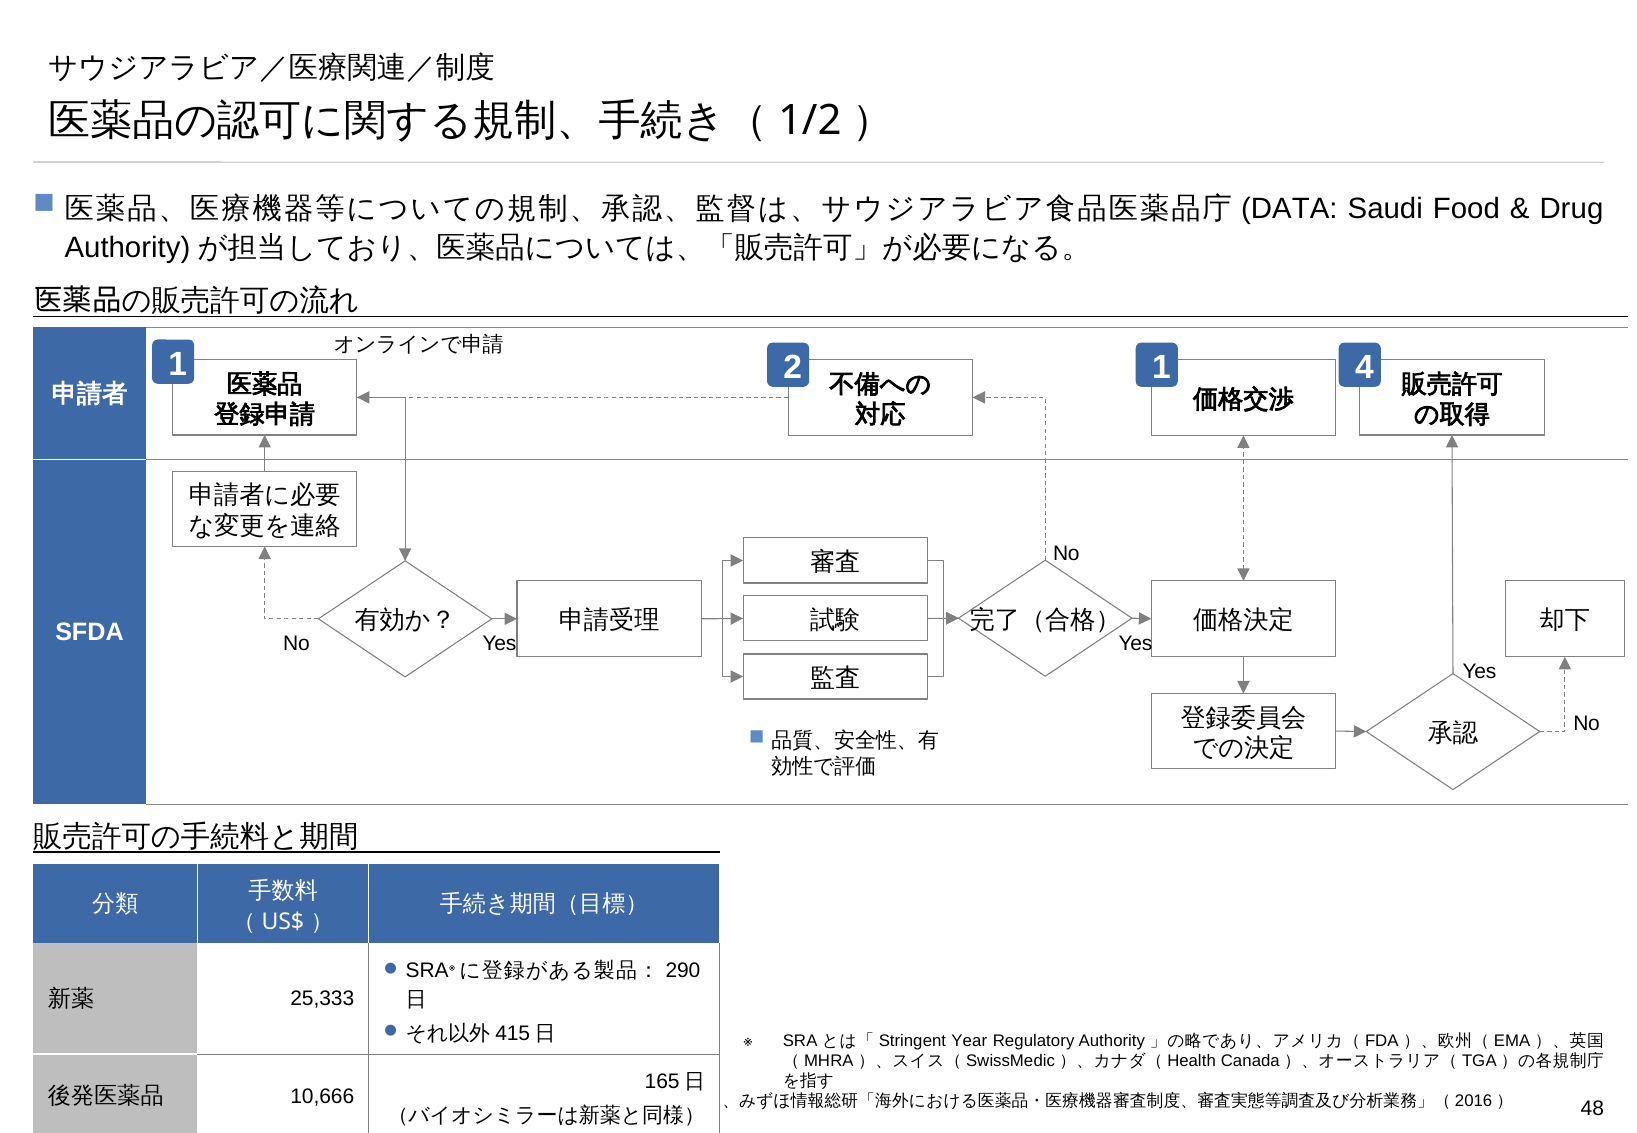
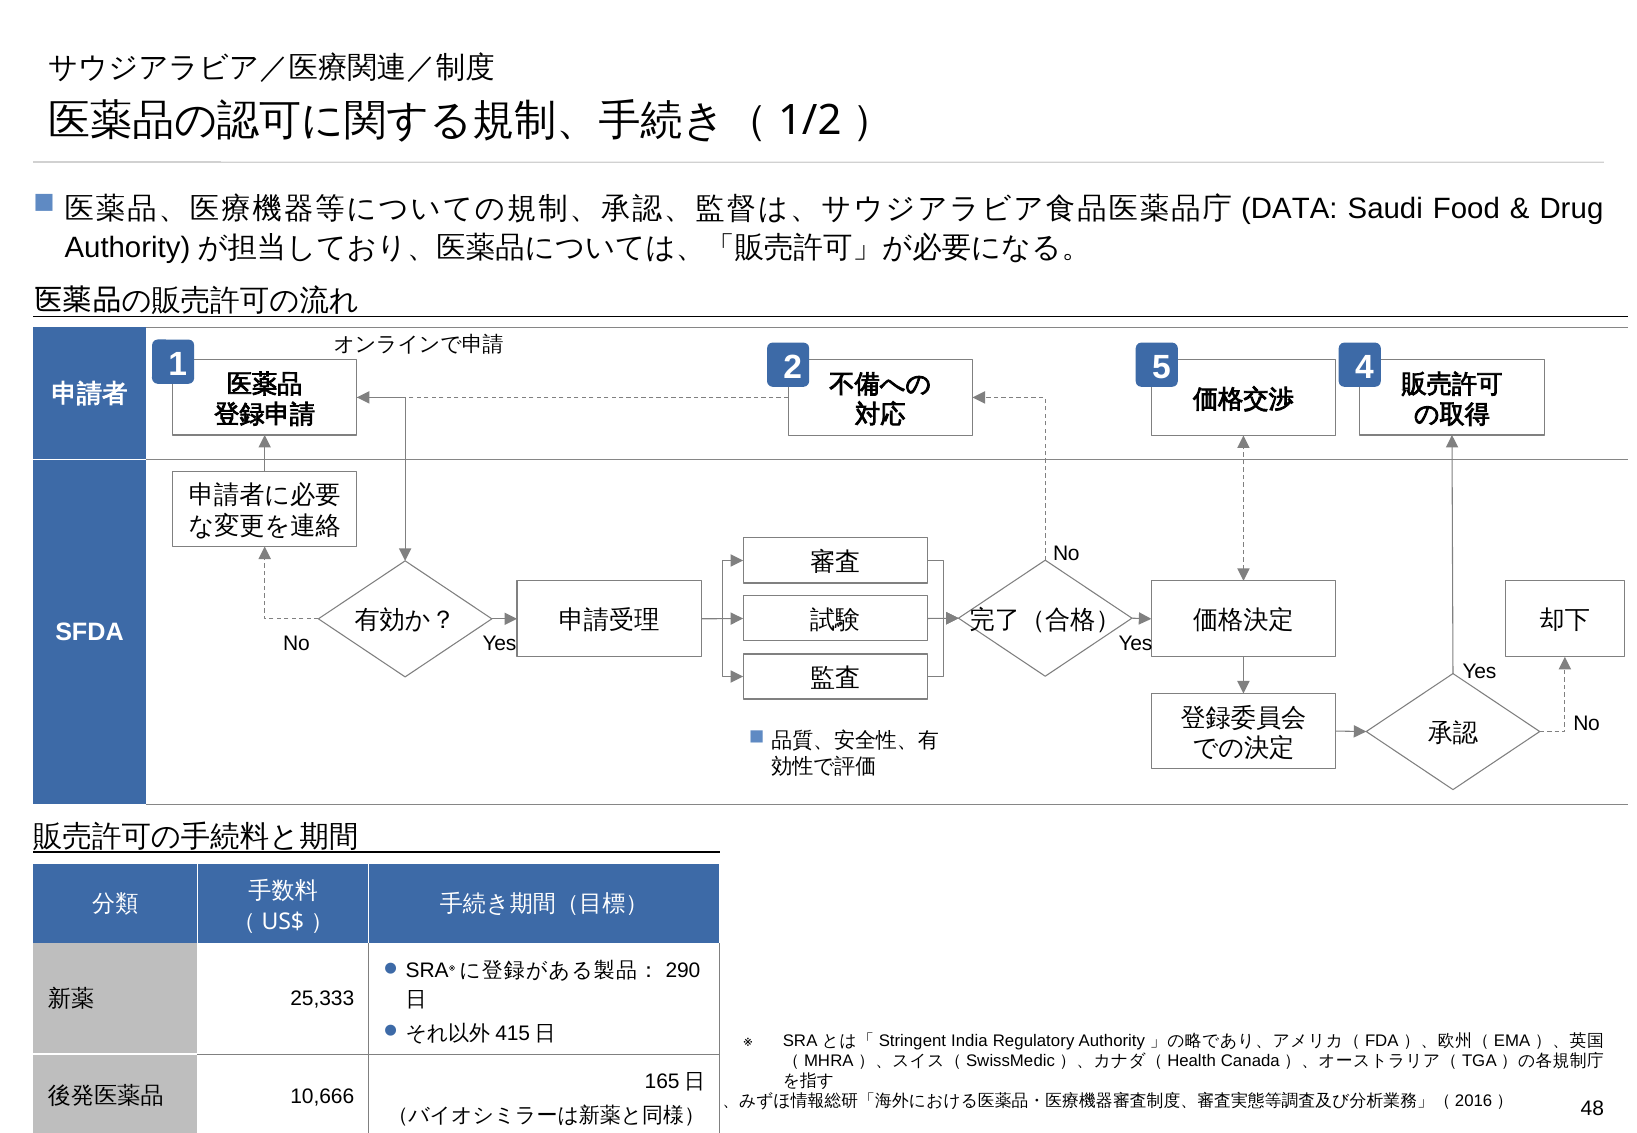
2 1: 1 -> 5
Year: Year -> India
